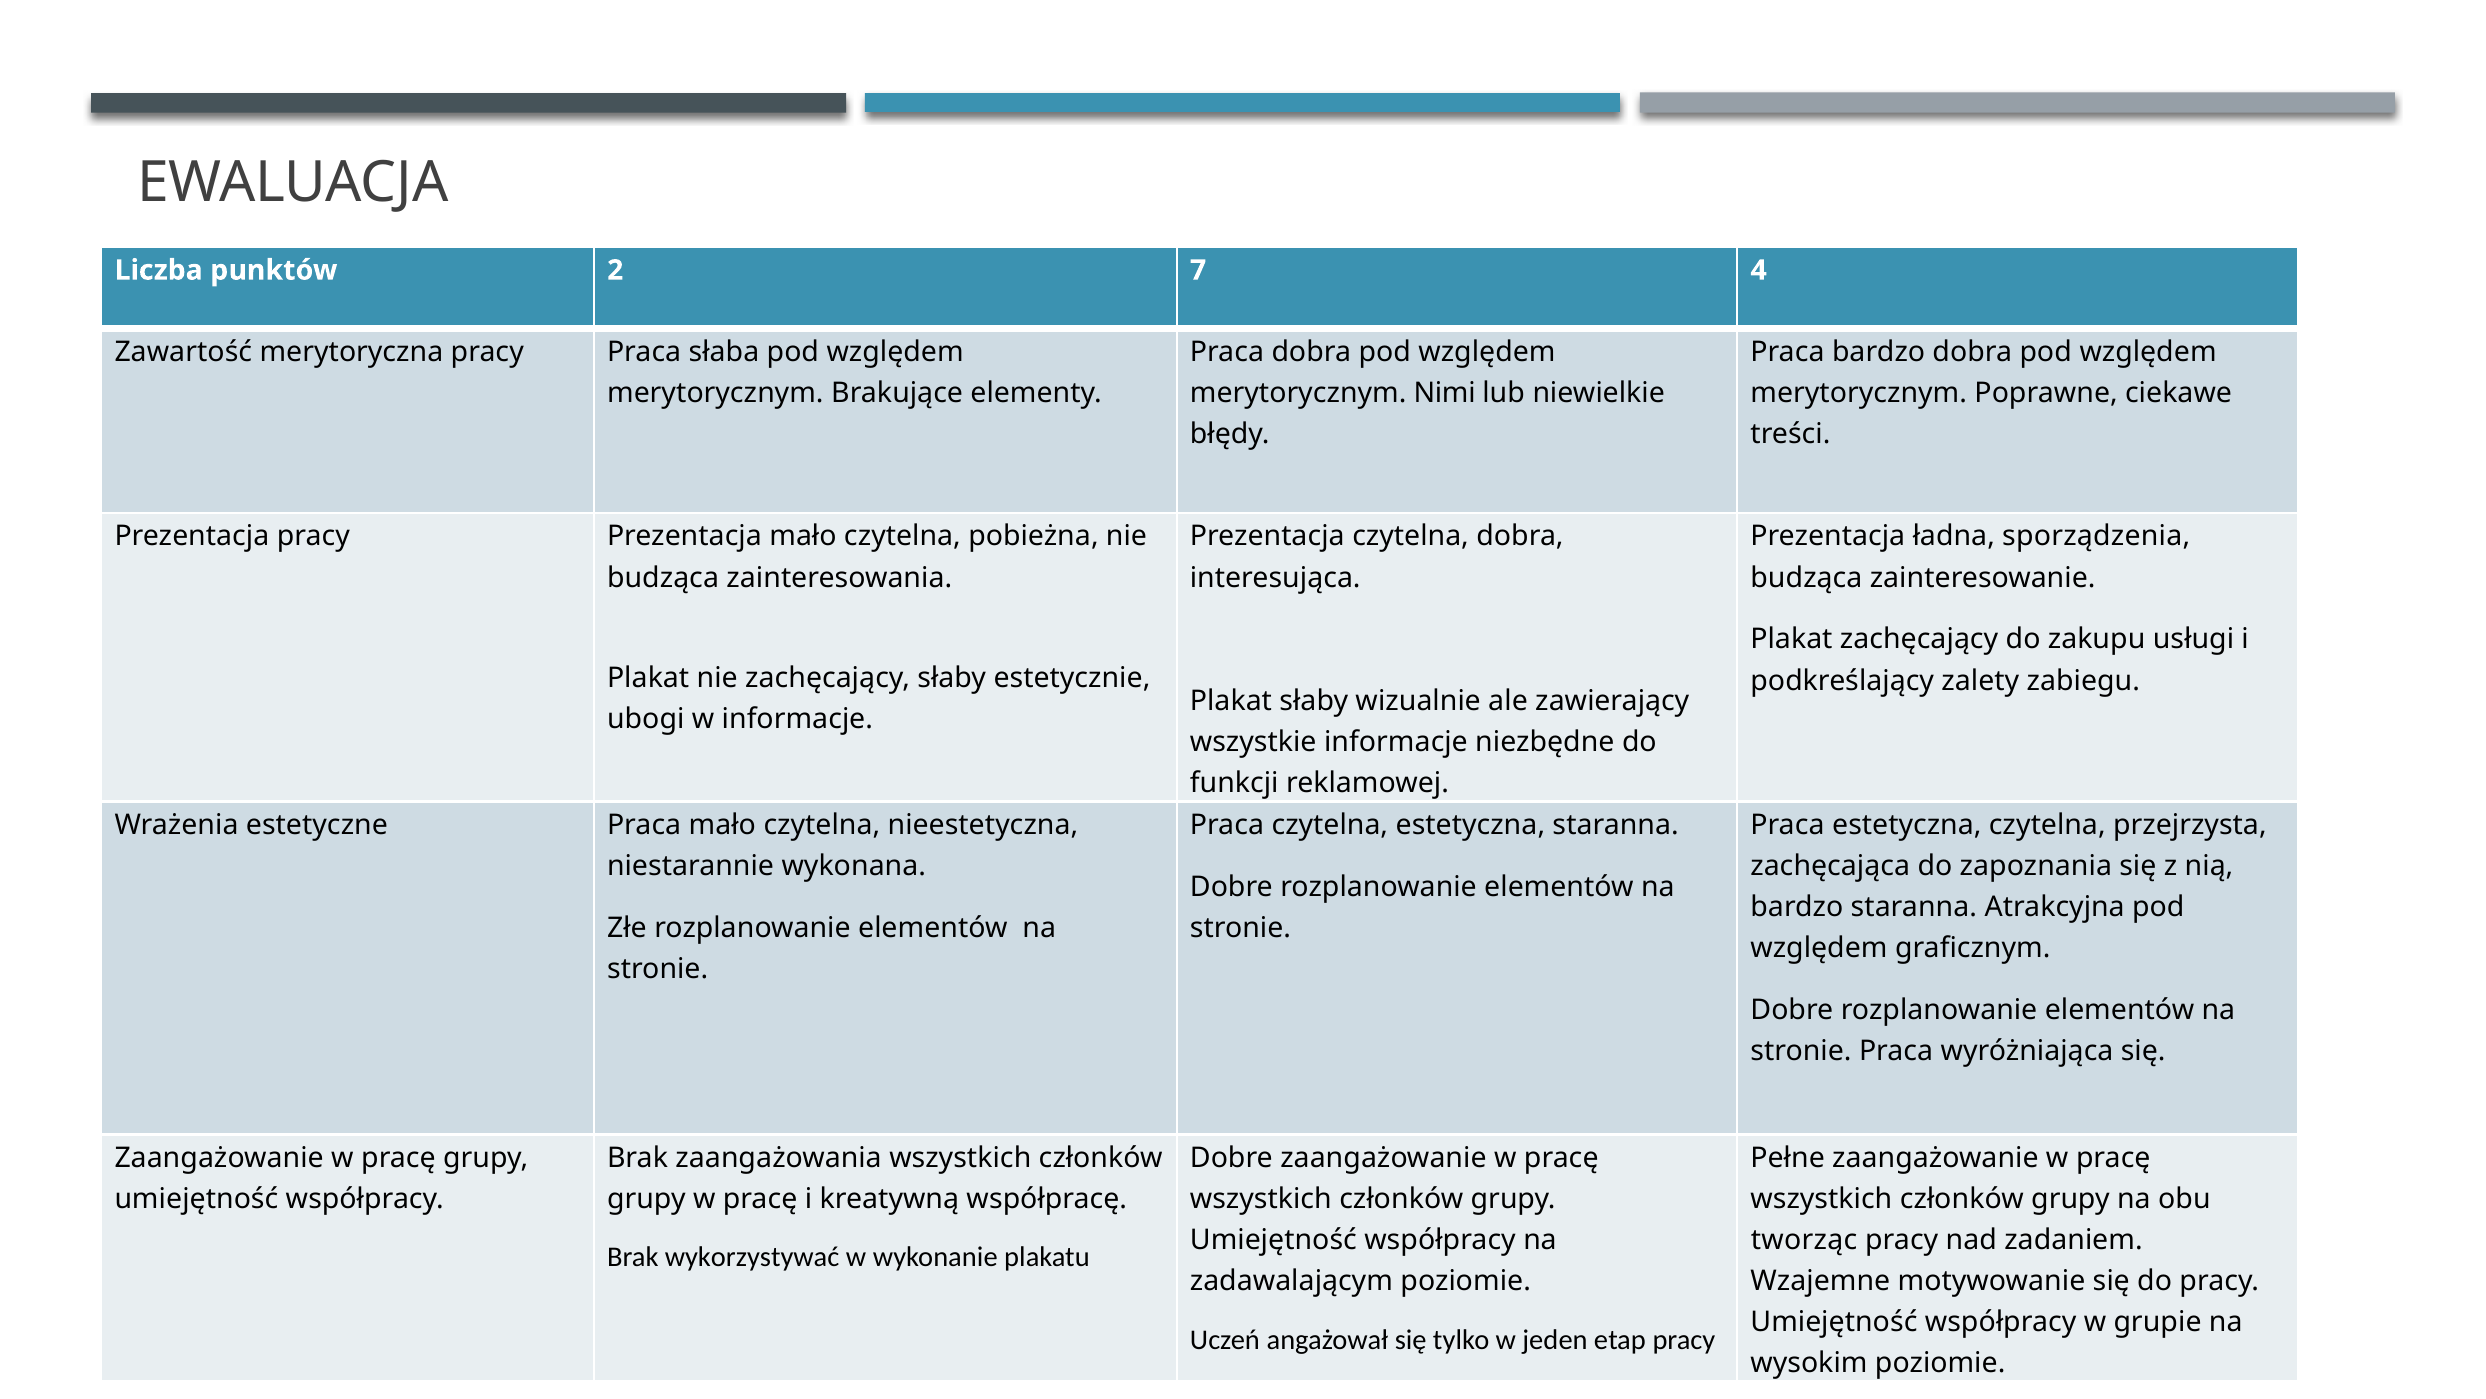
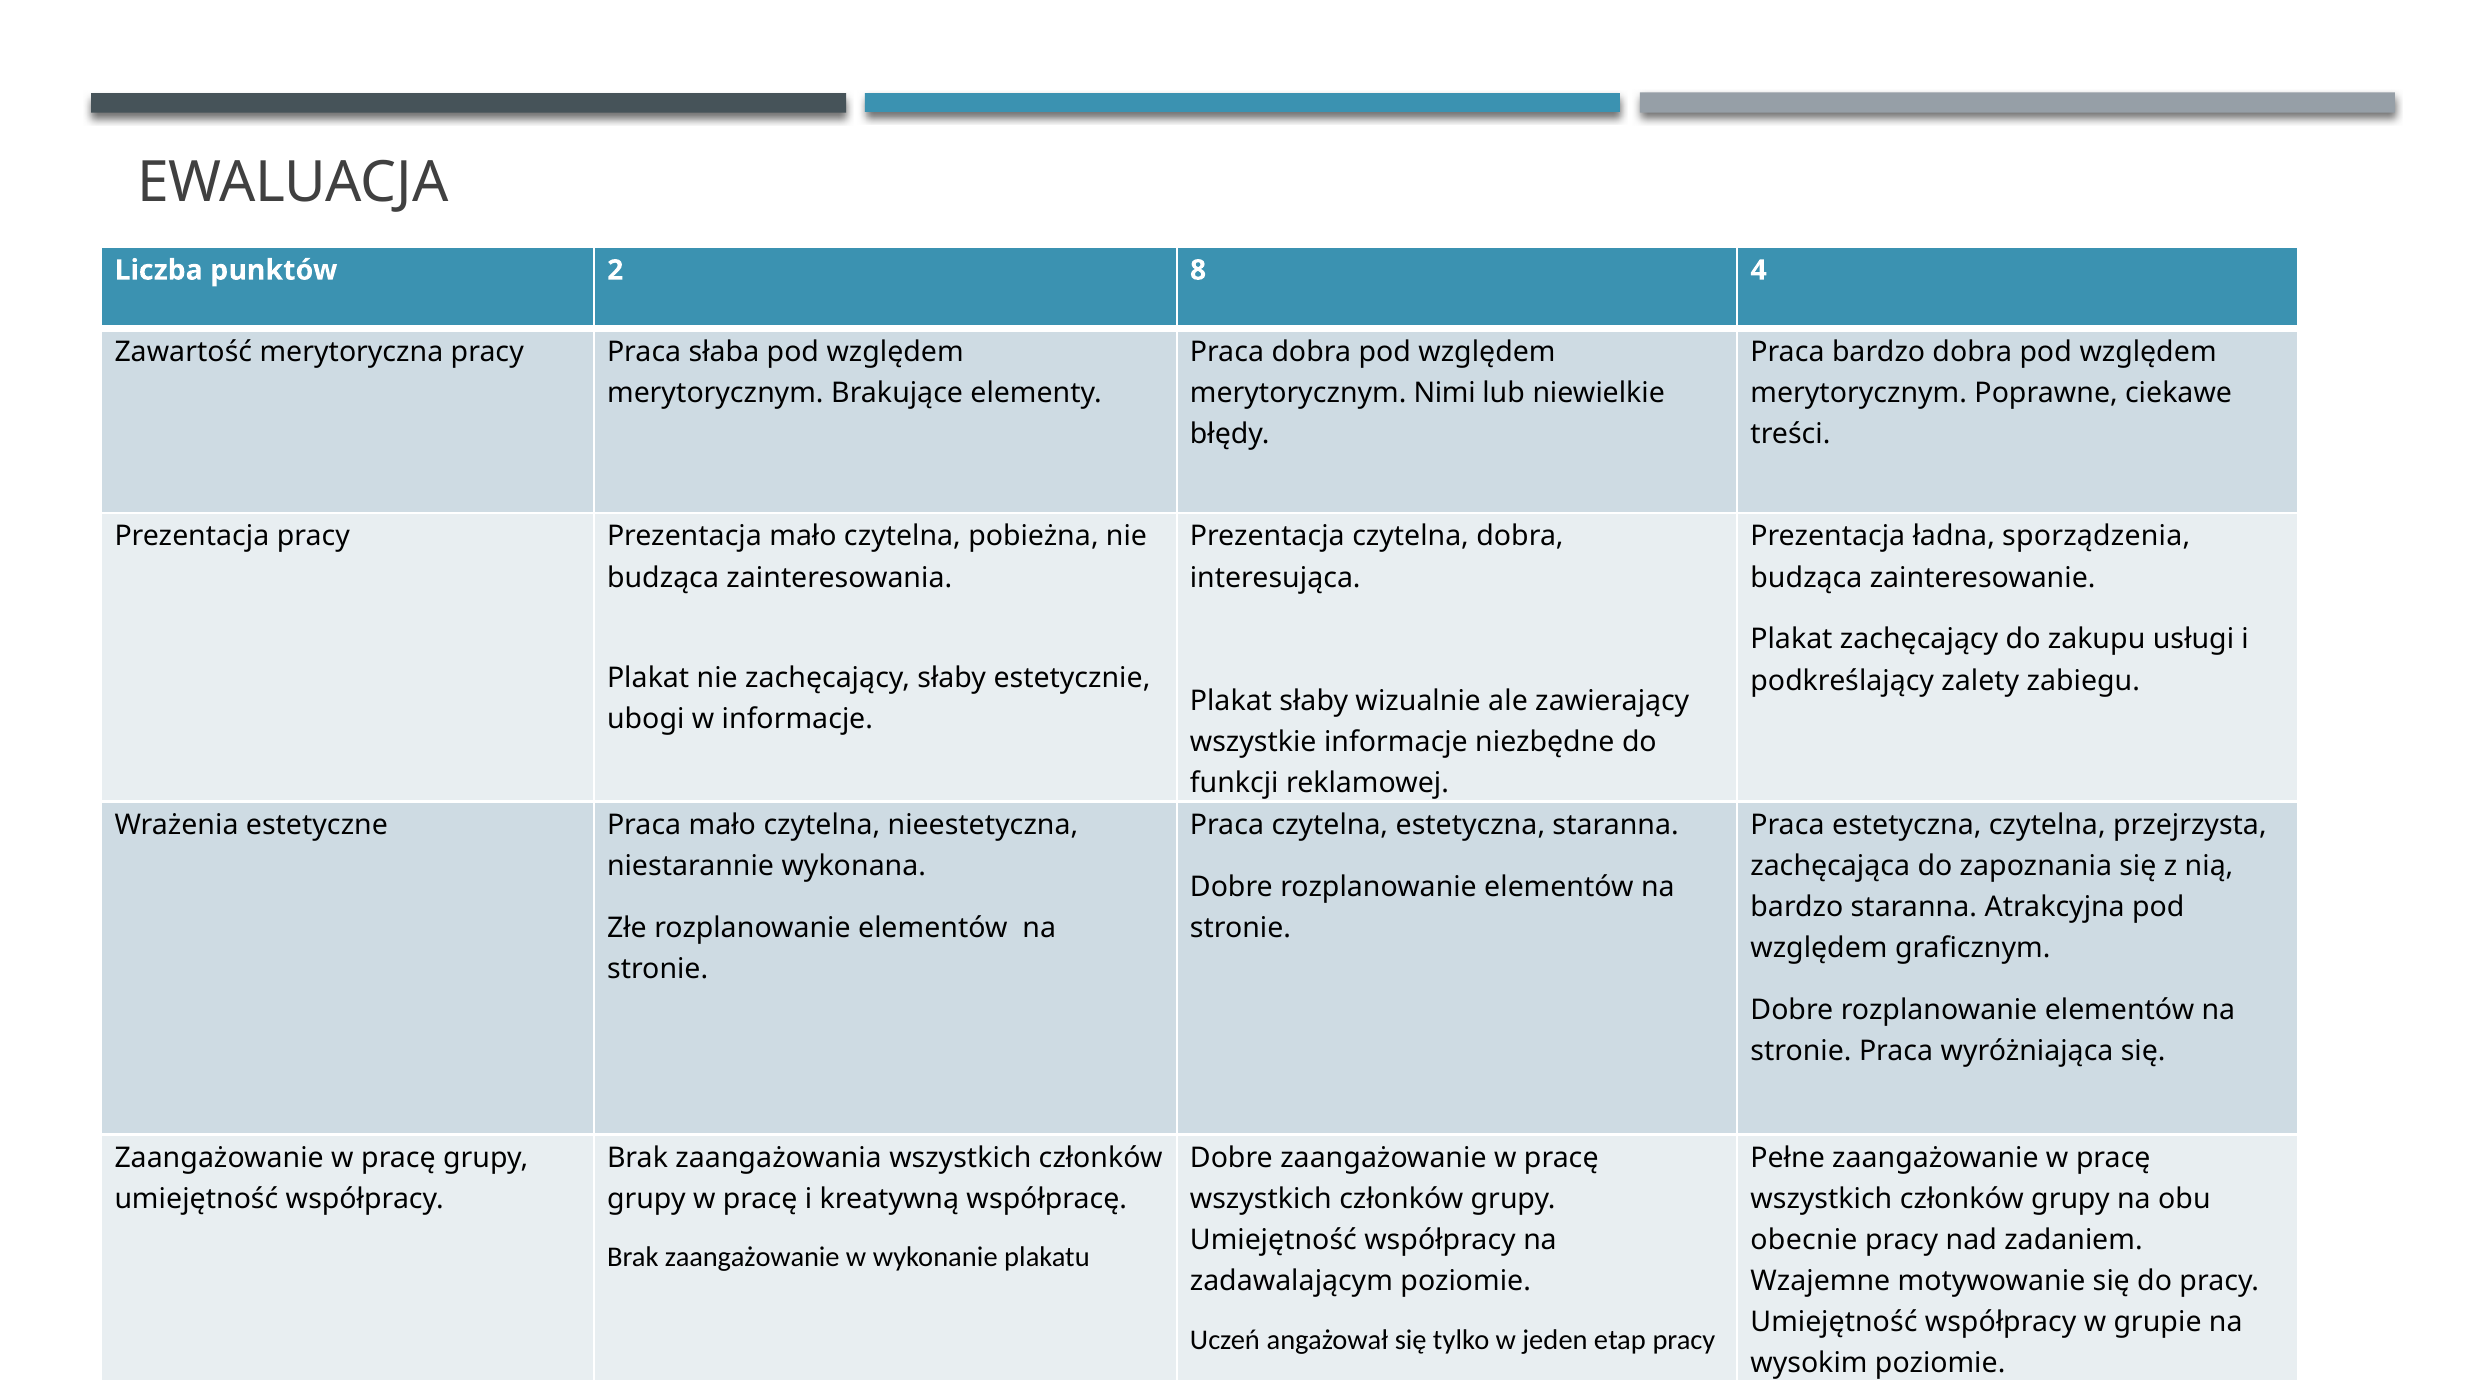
7: 7 -> 8
tworząc: tworząc -> obecnie
Brak wykorzystywać: wykorzystywać -> zaangażowanie
